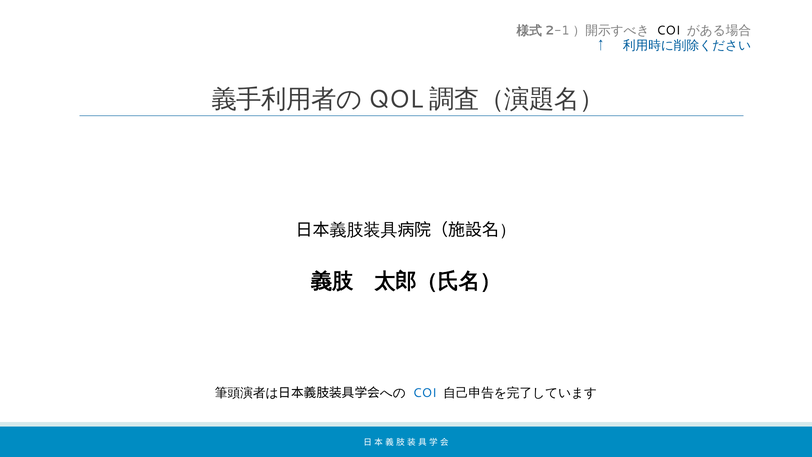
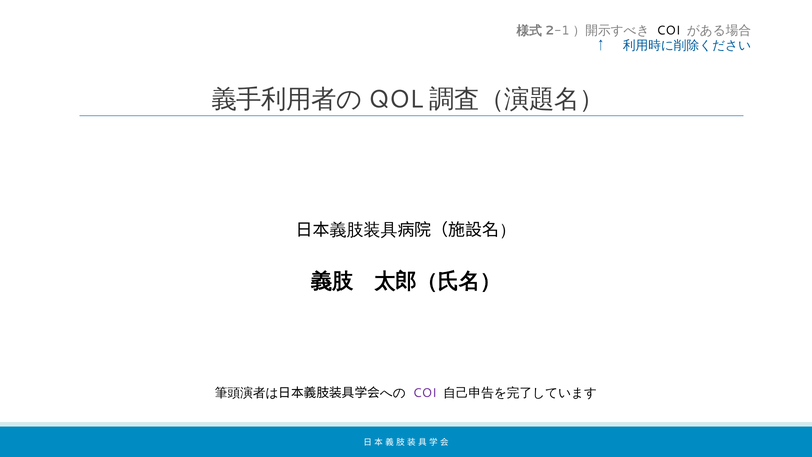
COI at (425, 393) colour: blue -> purple
